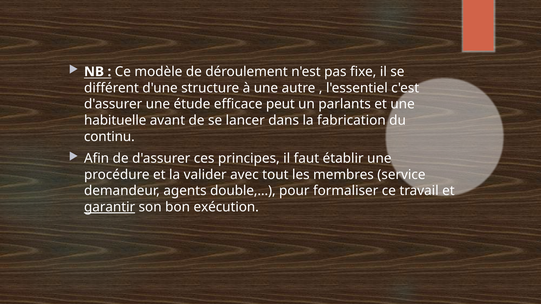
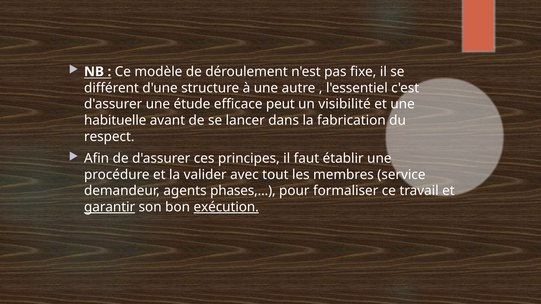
parlants: parlants -> visibilité
continu: continu -> respect
double: double -> phases
exécution underline: none -> present
